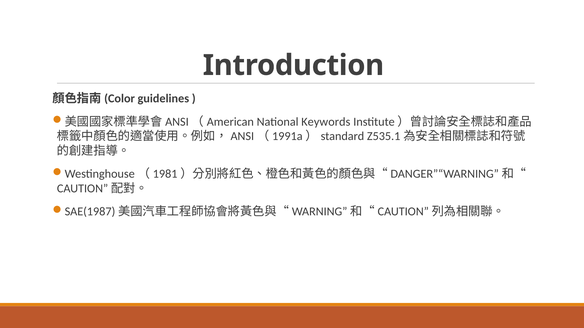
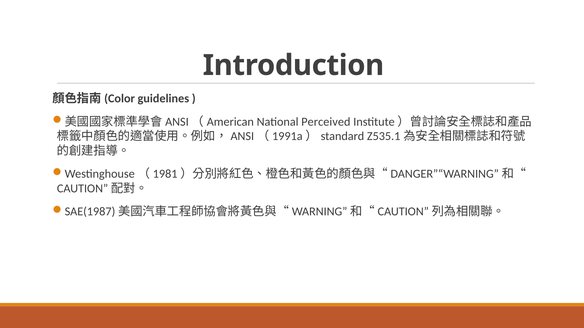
Keywords: Keywords -> Perceived
